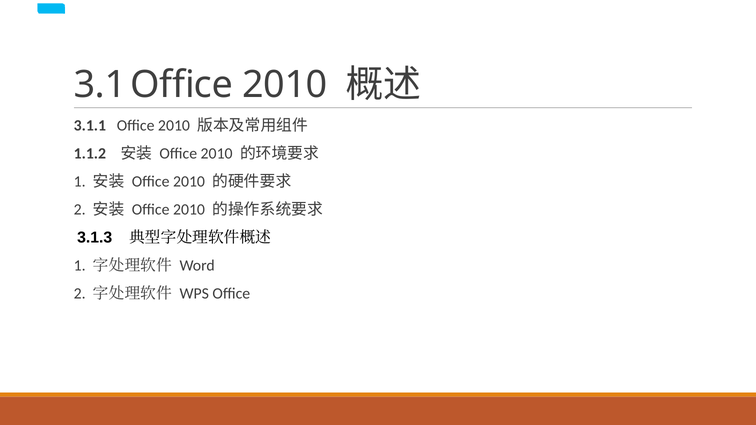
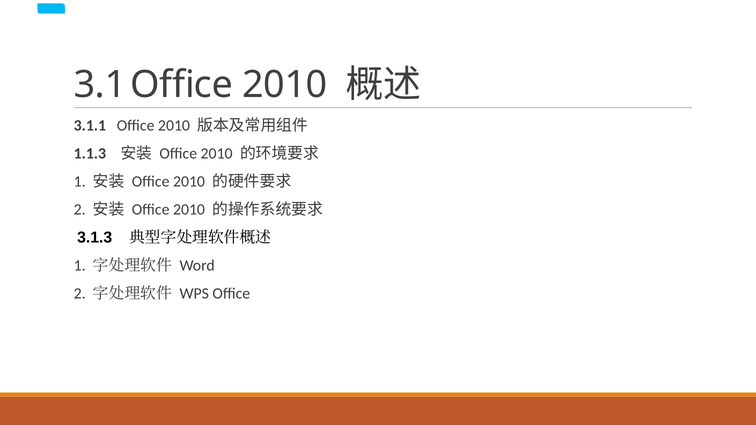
1.1.2: 1.1.2 -> 1.1.3
